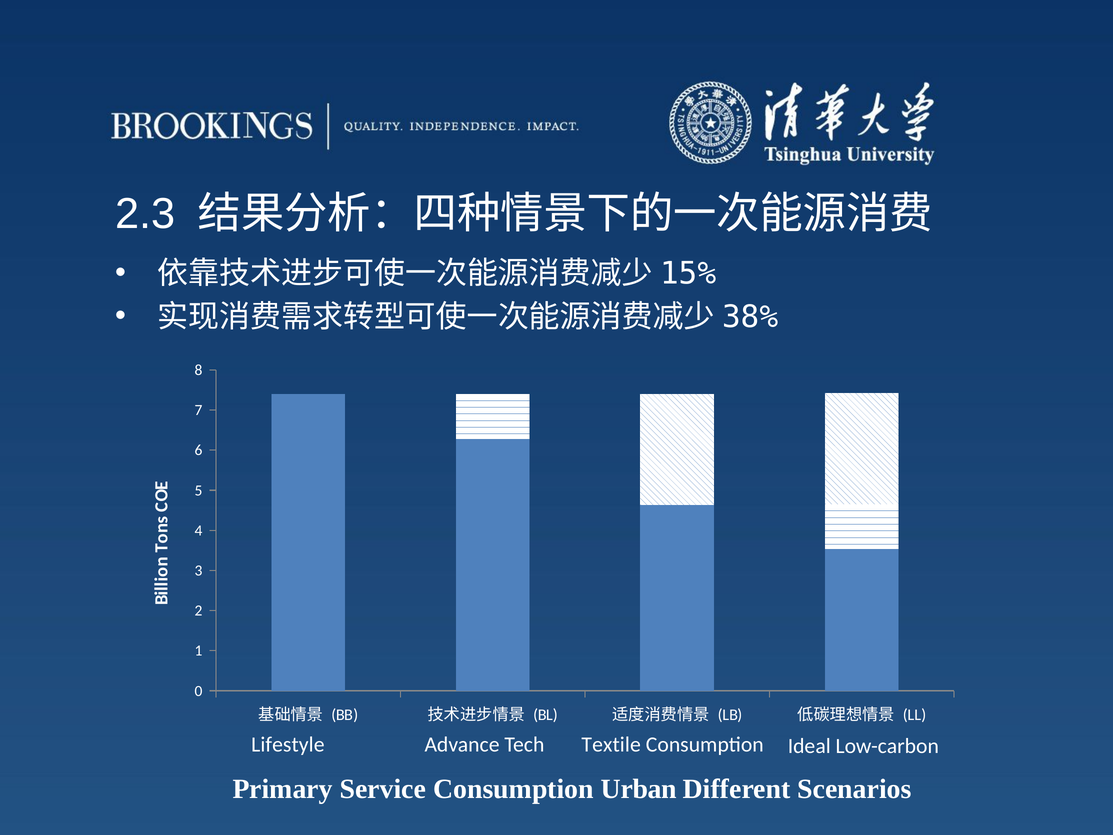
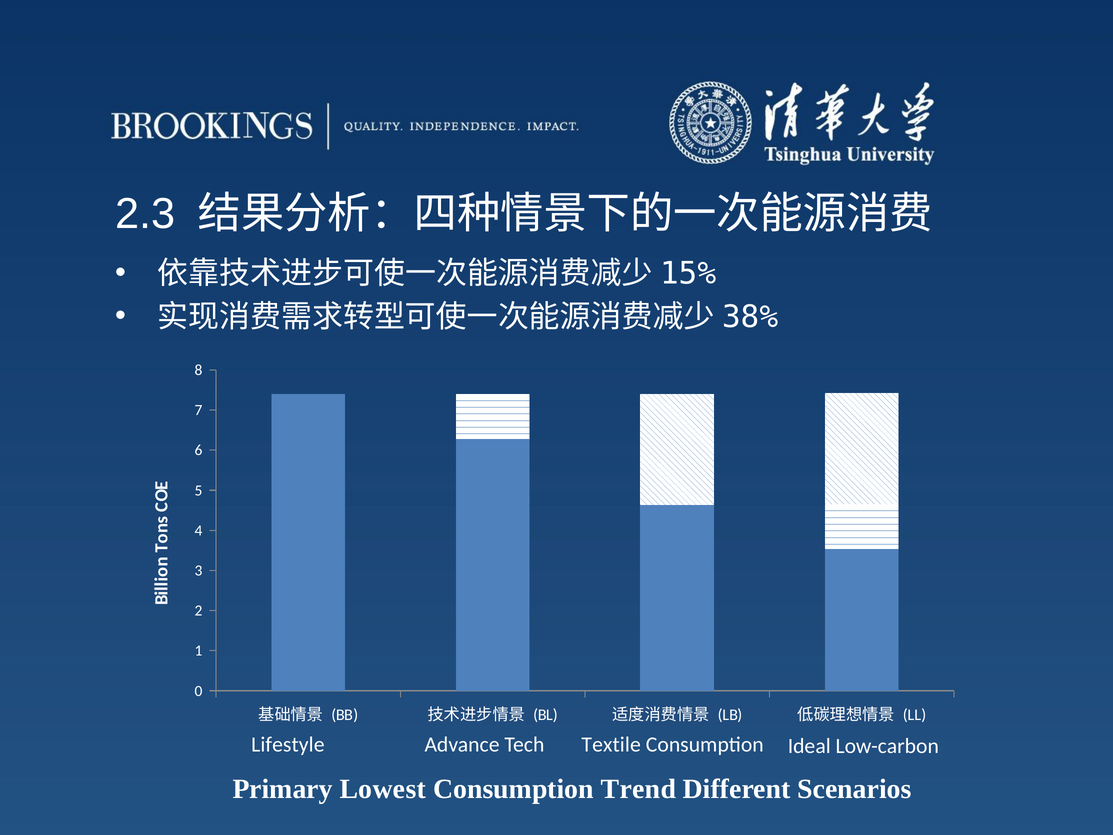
Service: Service -> Lowest
Urban: Urban -> Trend
